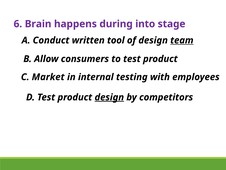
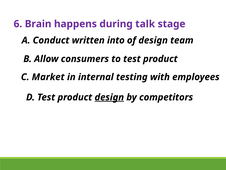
into: into -> talk
tool: tool -> into
team underline: present -> none
